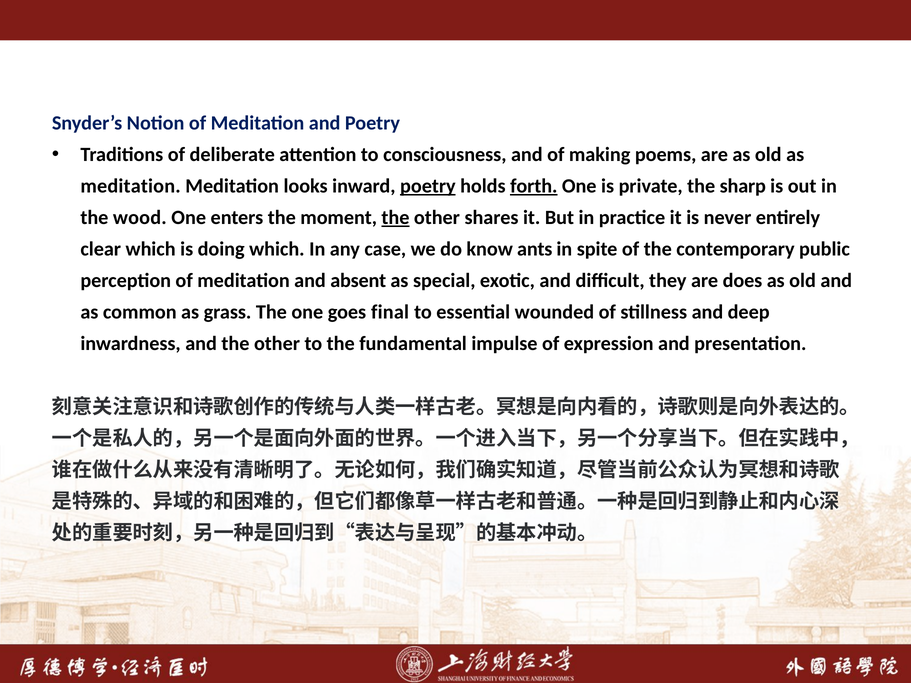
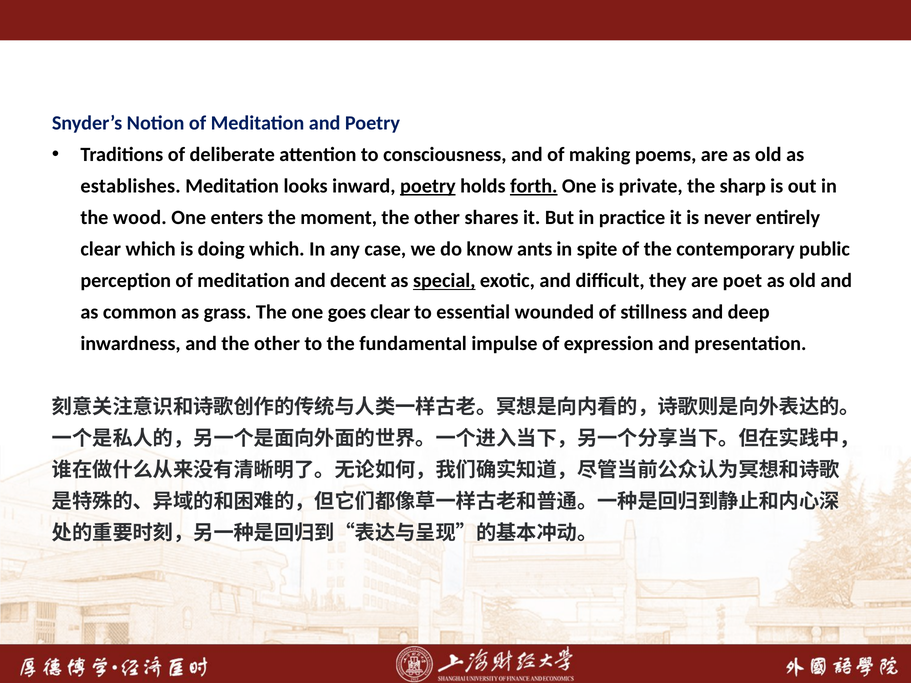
meditation at (131, 186): meditation -> establishes
the at (395, 218) underline: present -> none
absent: absent -> decent
special underline: none -> present
does: does -> poet
goes final: final -> clear
